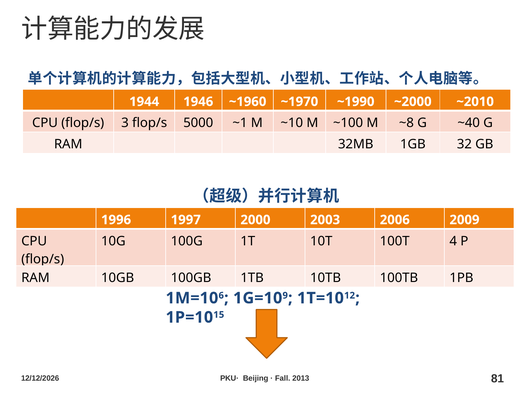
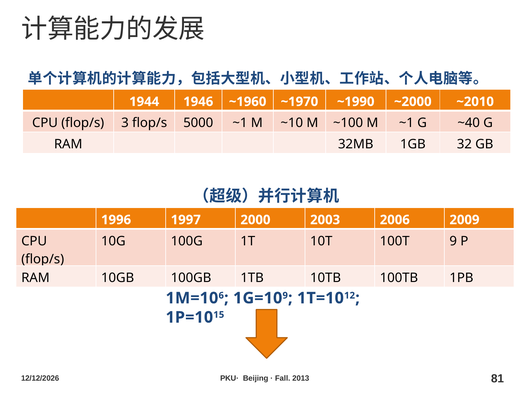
M ~8: ~8 -> ~1
100T 4: 4 -> 9
